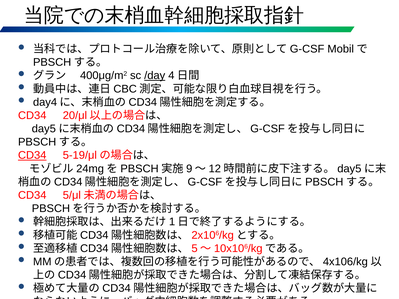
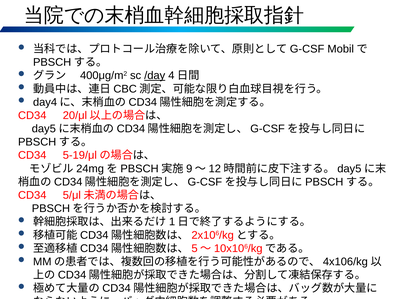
CD34 at (32, 155) underline: present -> none
